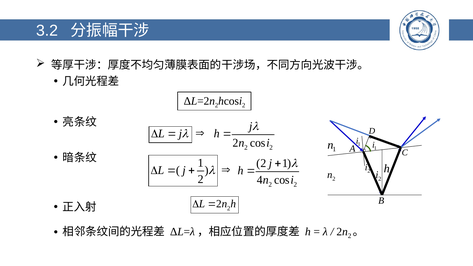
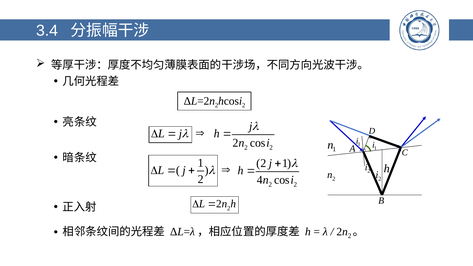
3.2: 3.2 -> 3.4
